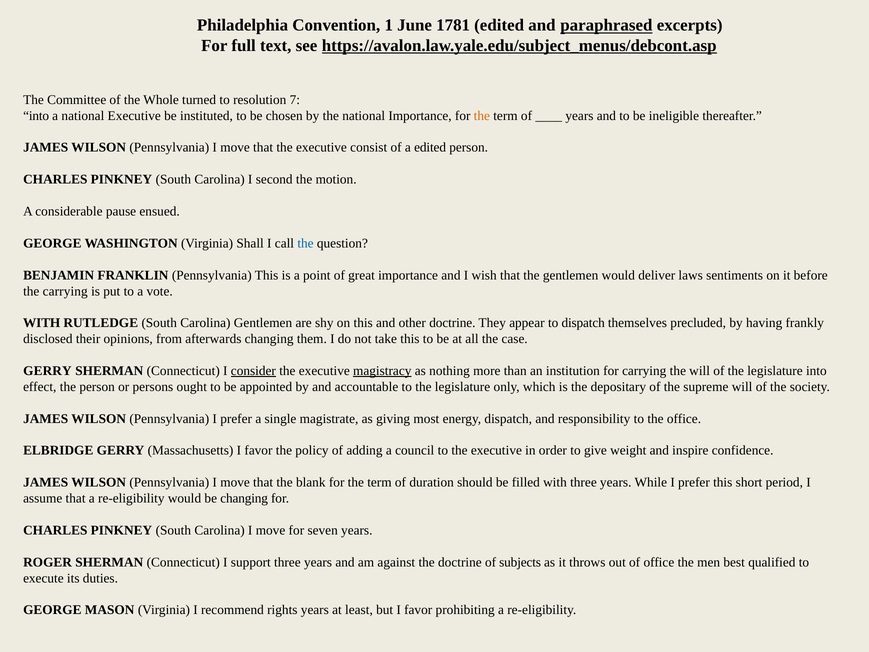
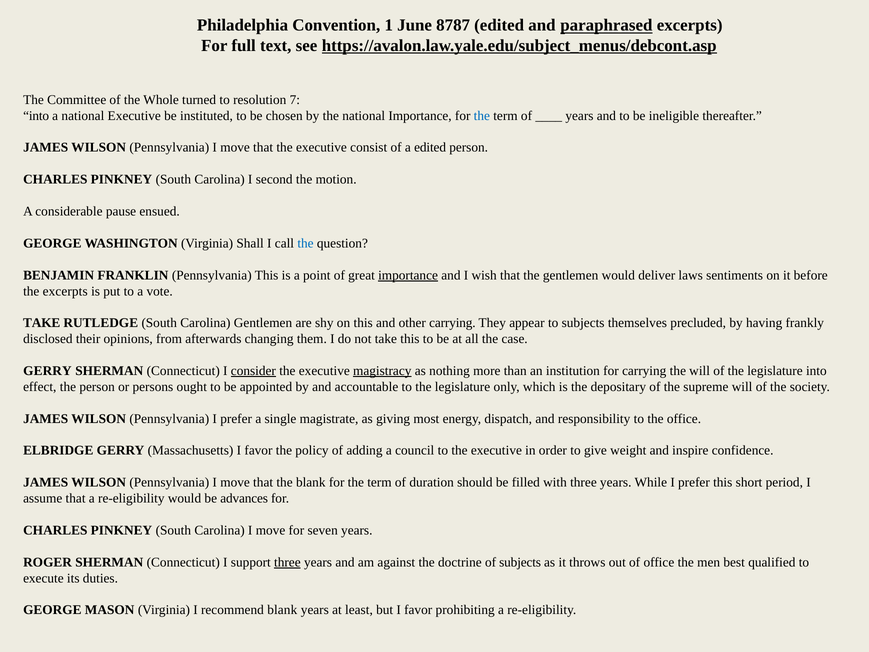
1781: 1781 -> 8787
the at (482, 116) colour: orange -> blue
importance at (408, 275) underline: none -> present
the carrying: carrying -> excerpts
WITH at (42, 323): WITH -> TAKE
other doctrine: doctrine -> carrying
to dispatch: dispatch -> subjects
be changing: changing -> advances
three at (287, 562) underline: none -> present
recommend rights: rights -> blank
